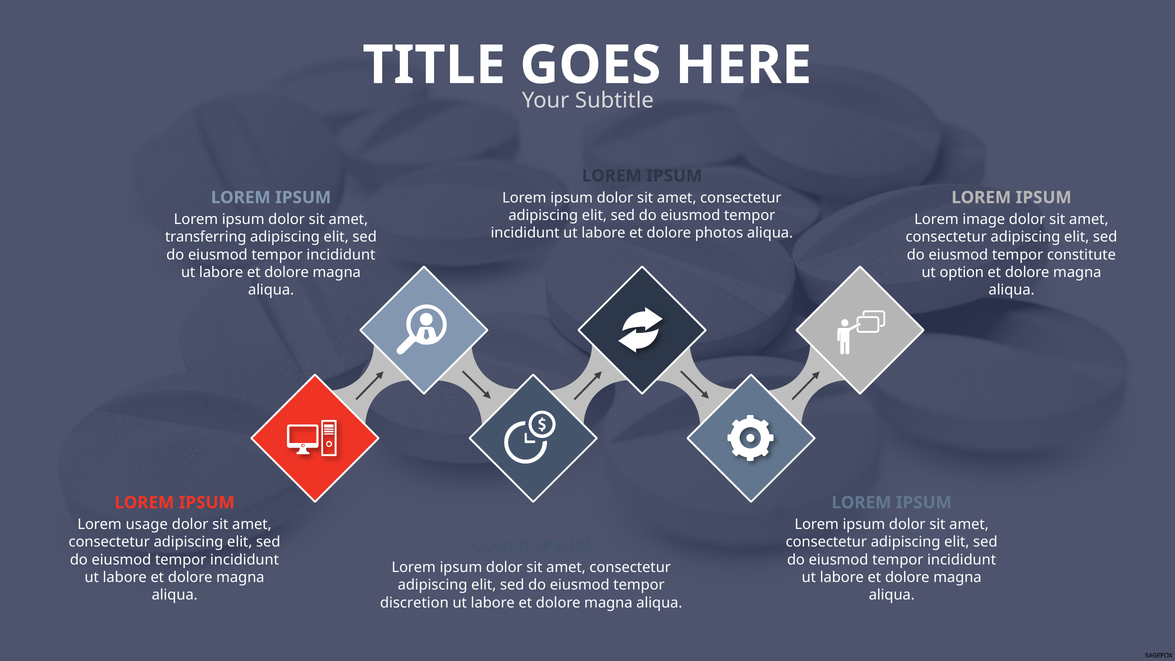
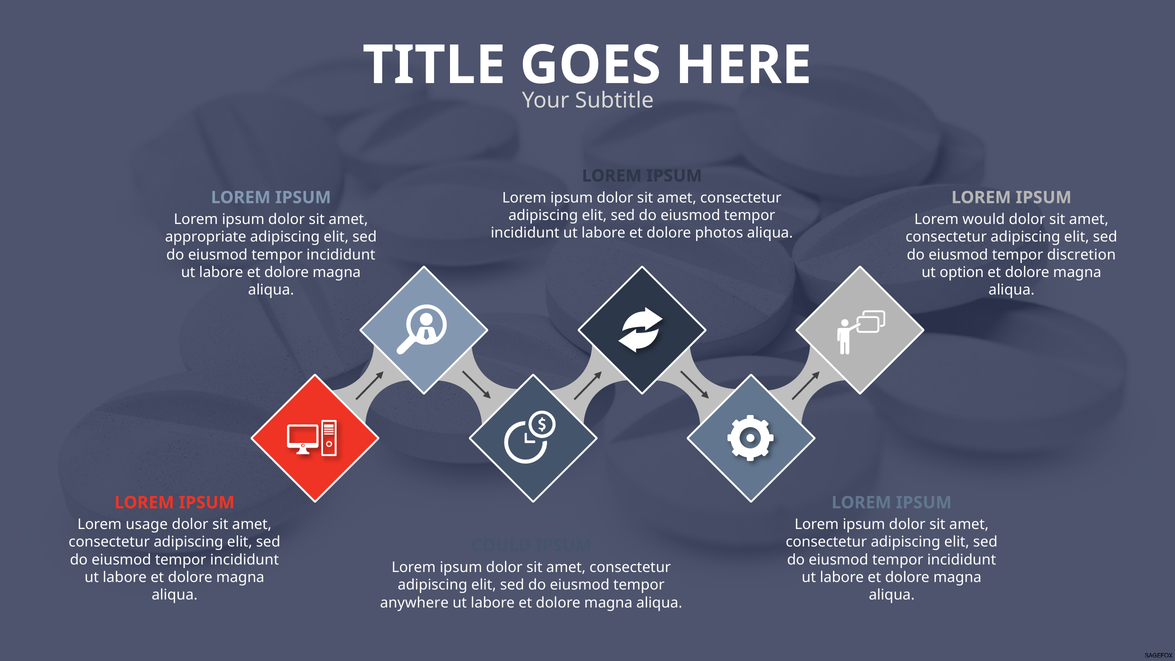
image: image -> would
transferring: transferring -> appropriate
constitute: constitute -> discretion
discretion: discretion -> anywhere
